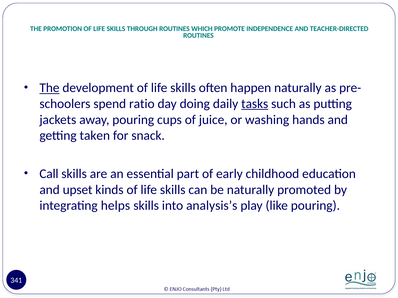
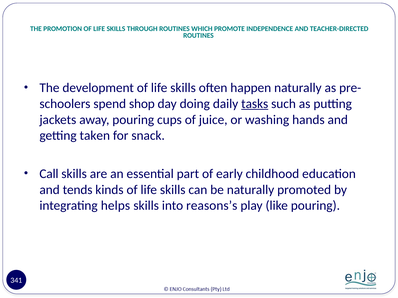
The at (49, 88) underline: present -> none
ratio: ratio -> shop
upset: upset -> tends
analysis’s: analysis’s -> reasons’s
